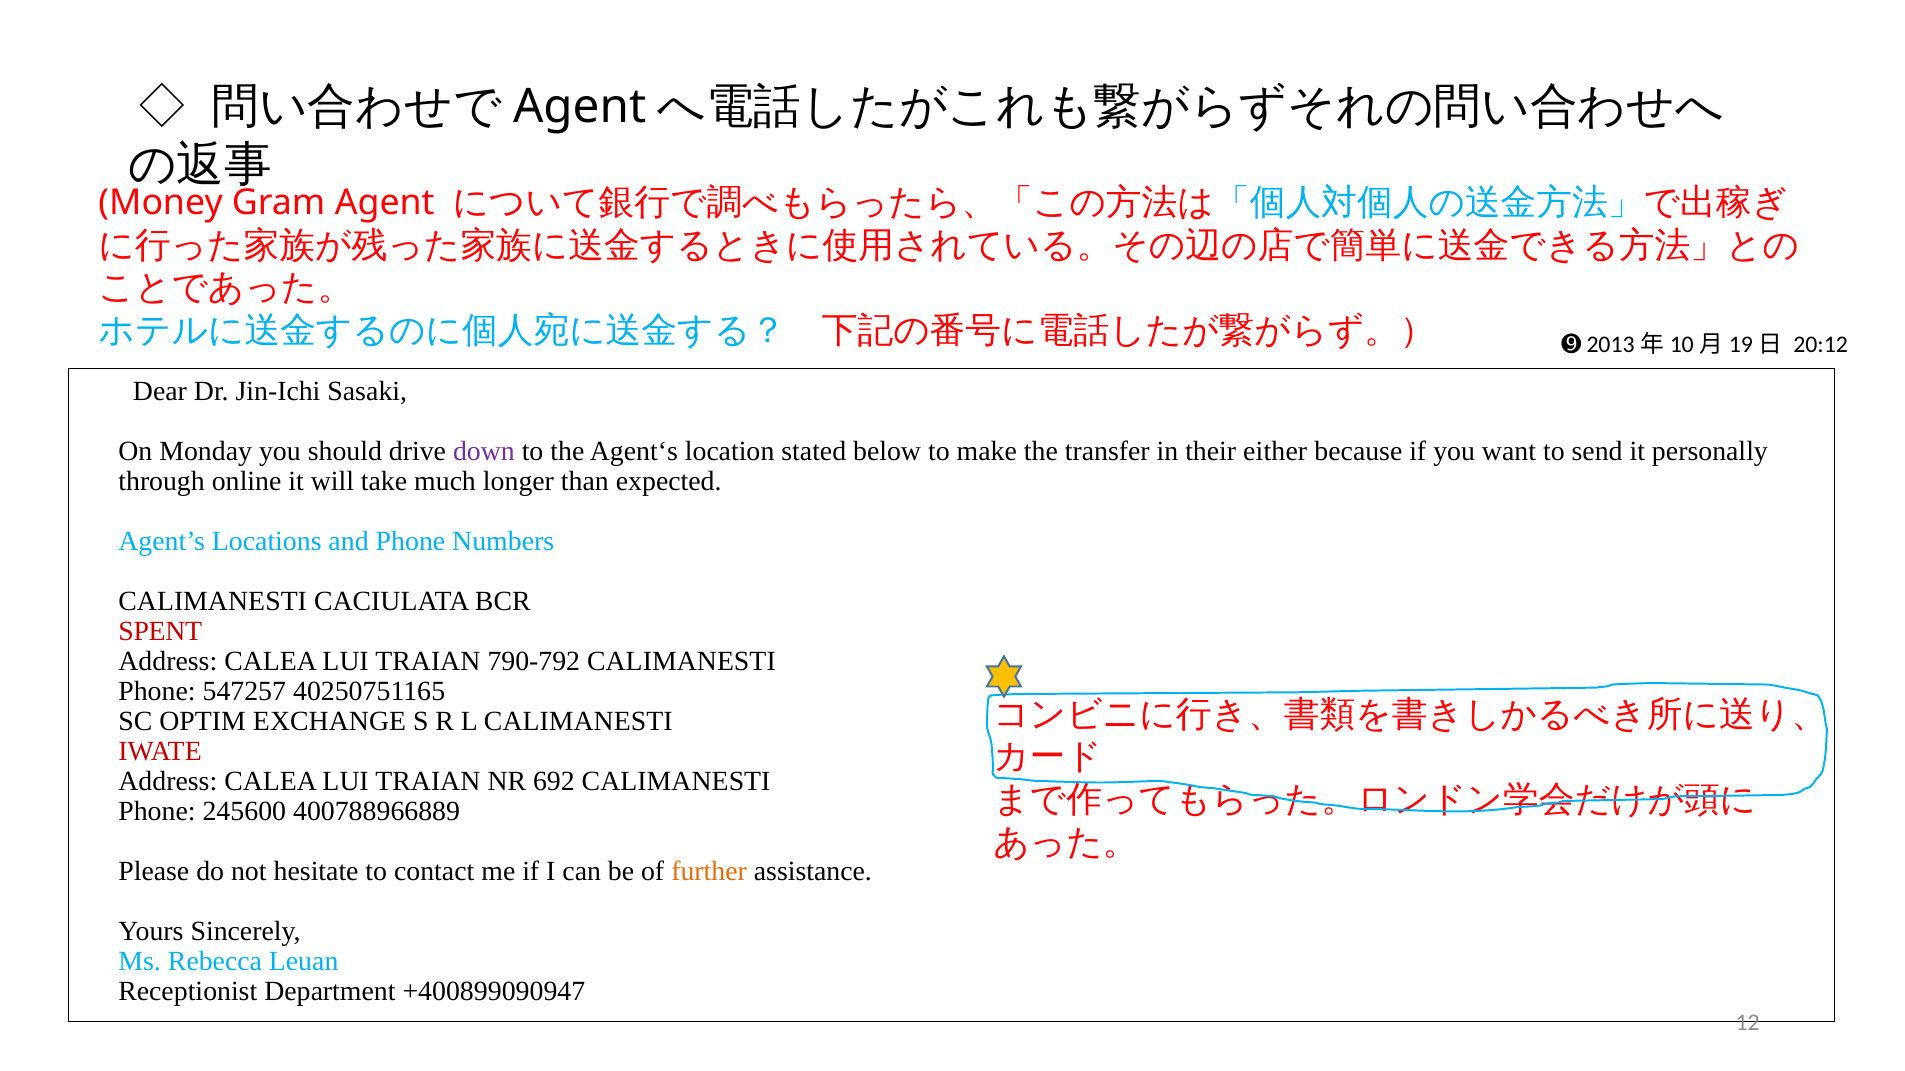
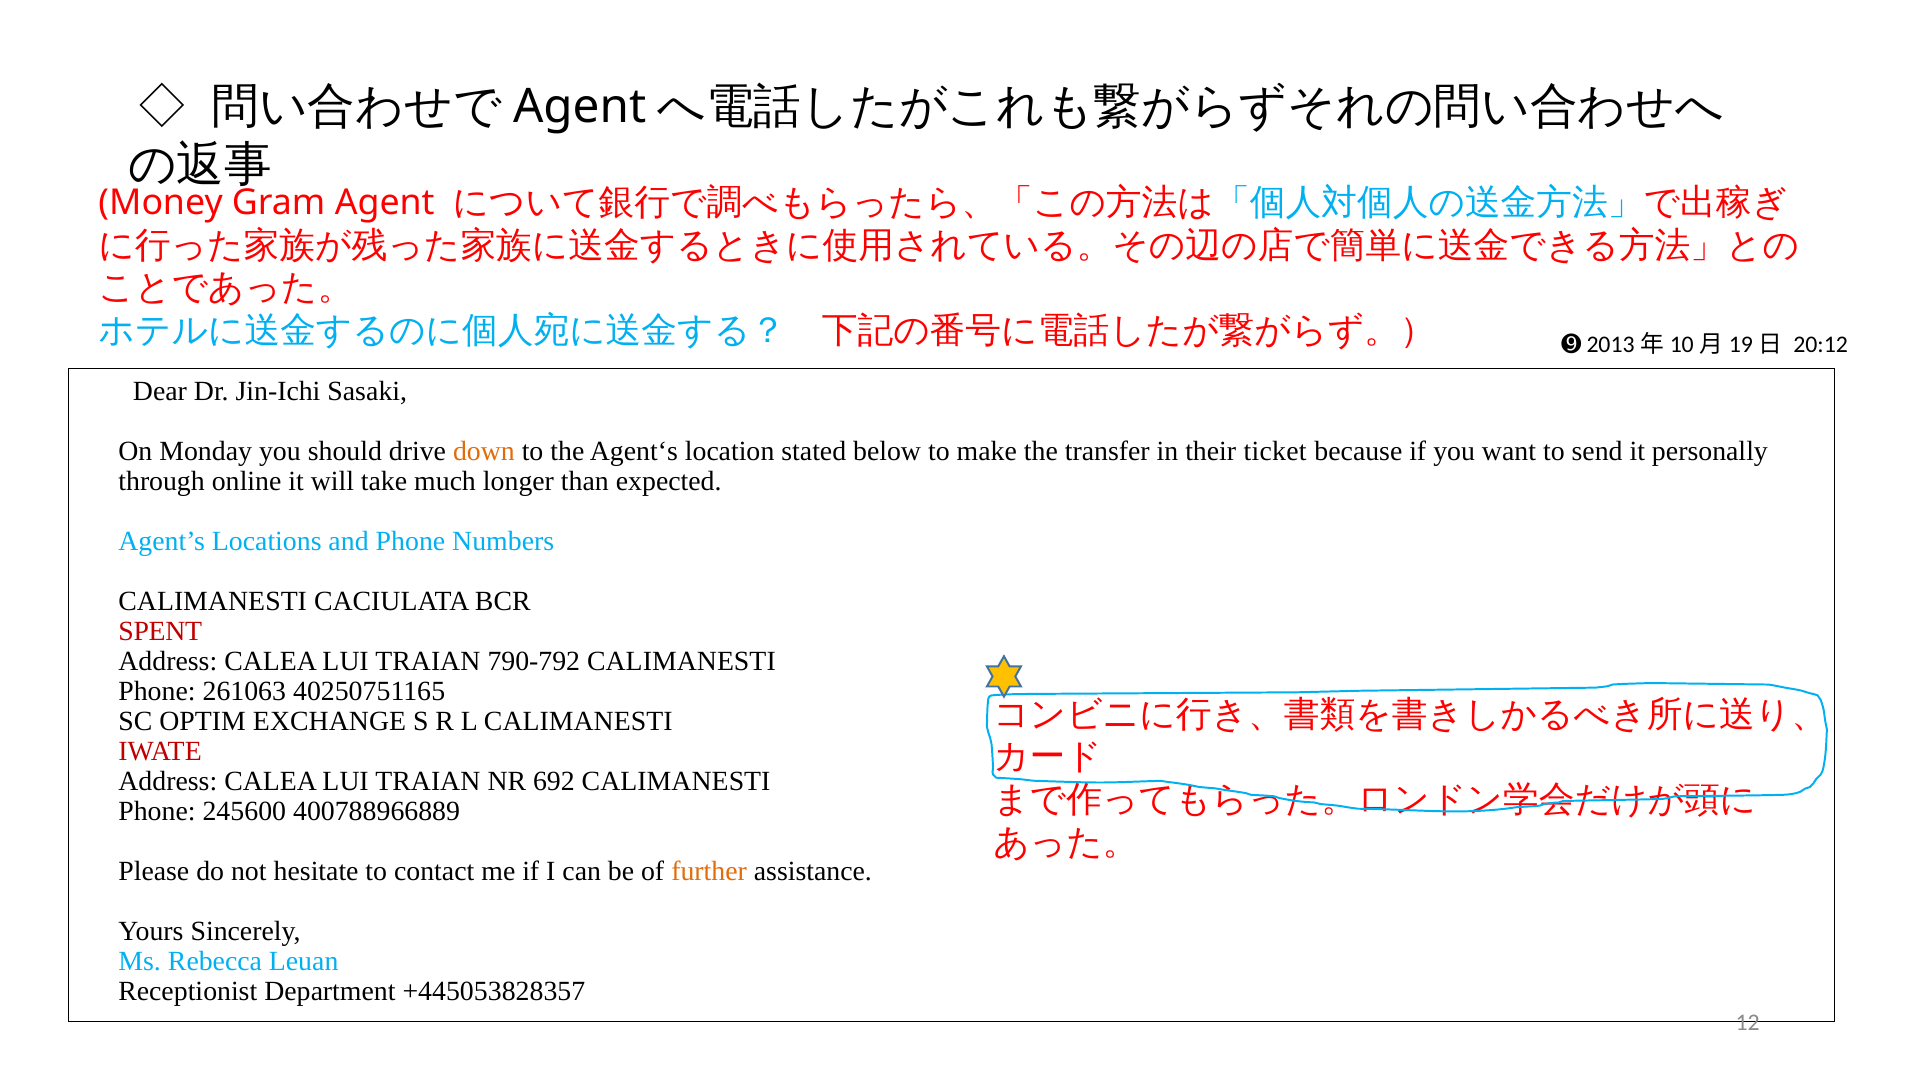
down colour: purple -> orange
either: either -> ticket
547257: 547257 -> 261063
+400899090947: +400899090947 -> +445053828357
